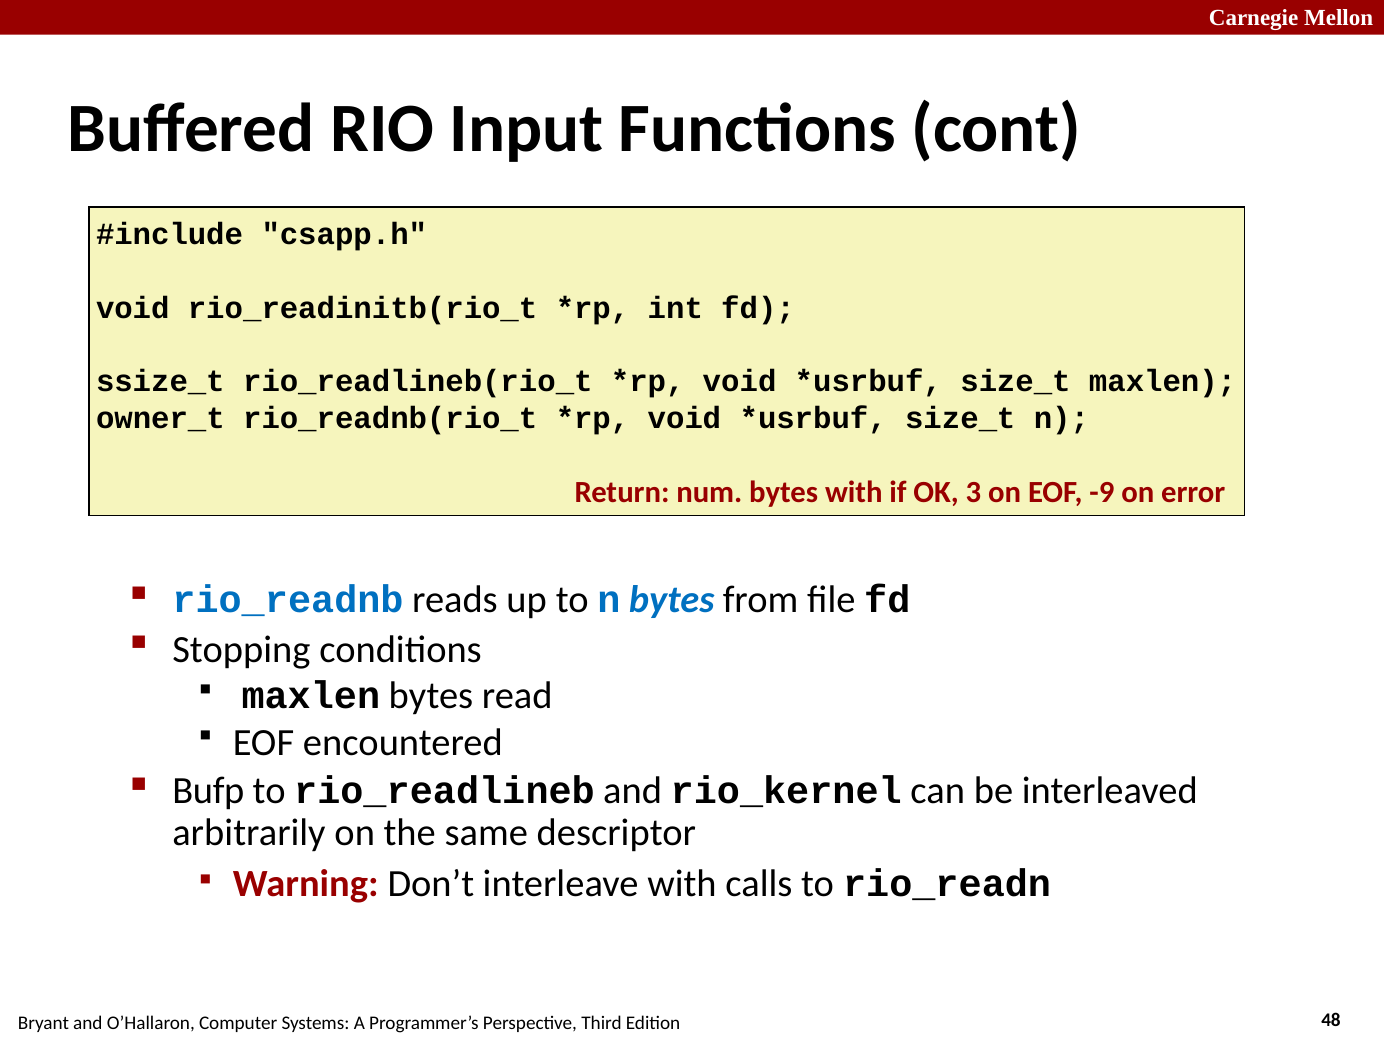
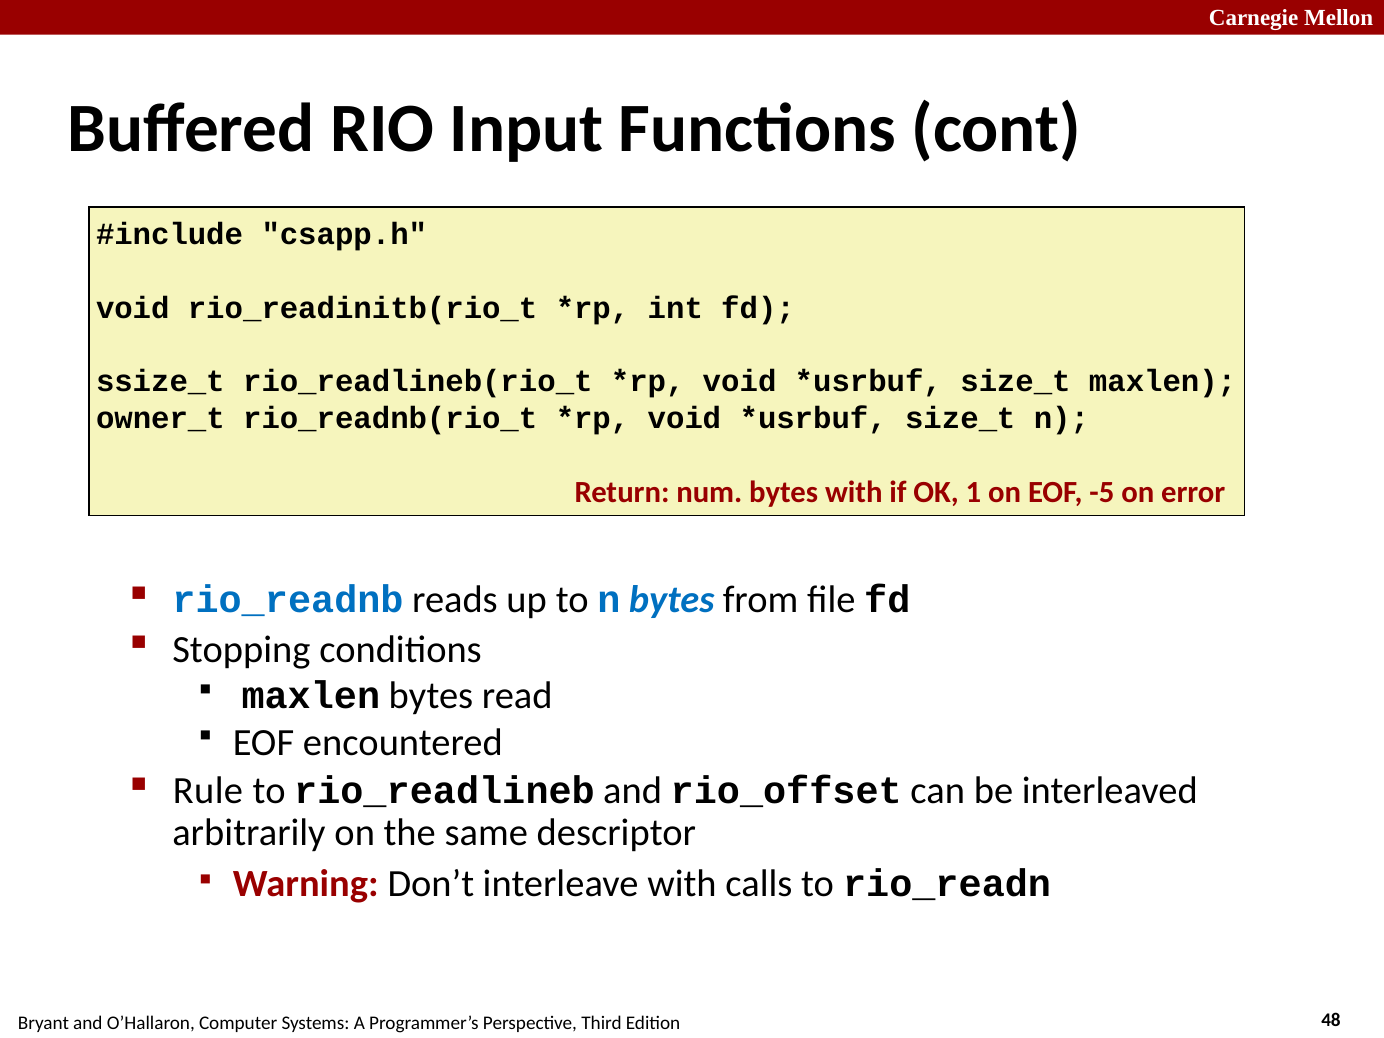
3: 3 -> 1
-9: -9 -> -5
Bufp: Bufp -> Rule
rio_kernel: rio_kernel -> rio_offset
